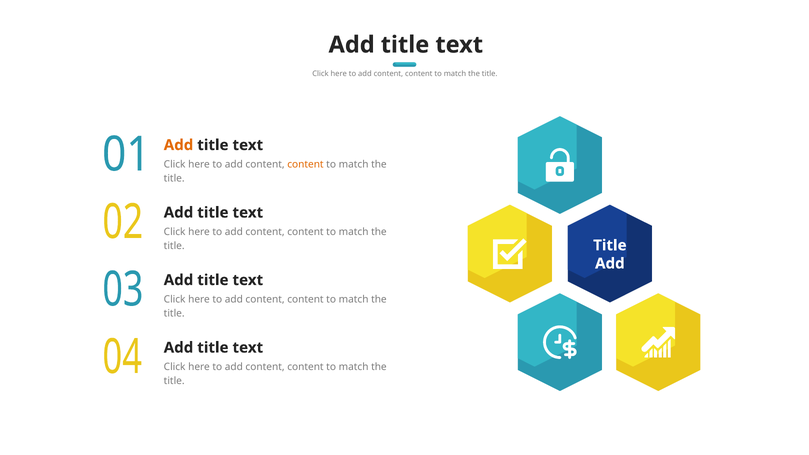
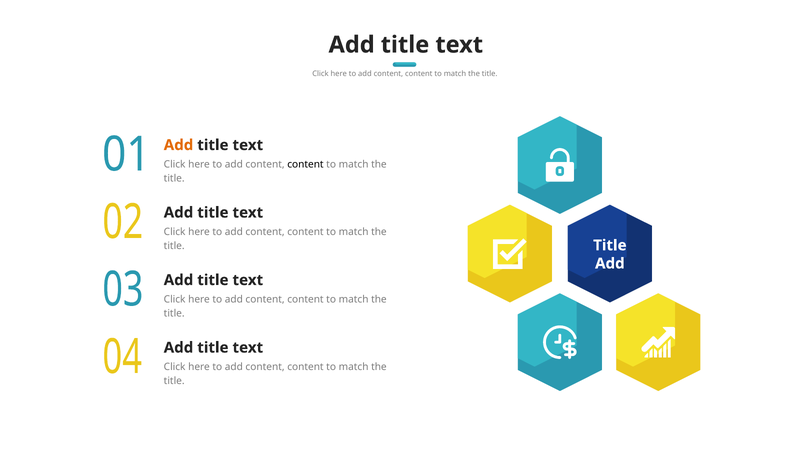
content at (305, 165) colour: orange -> black
